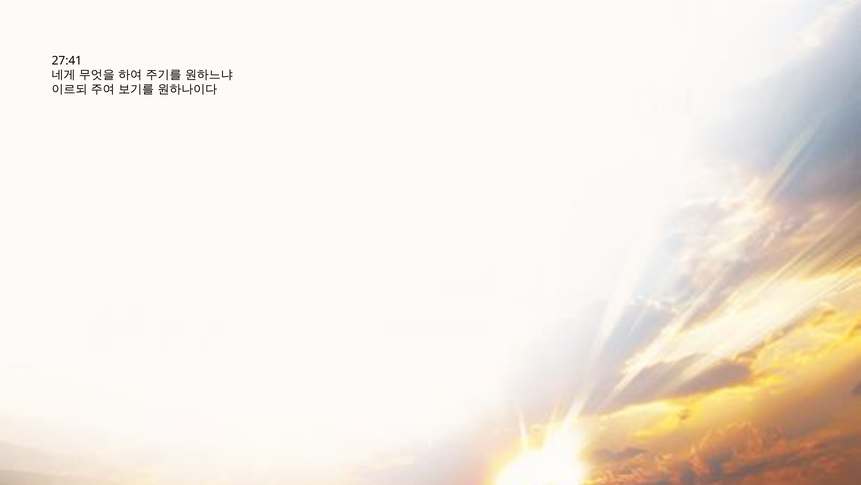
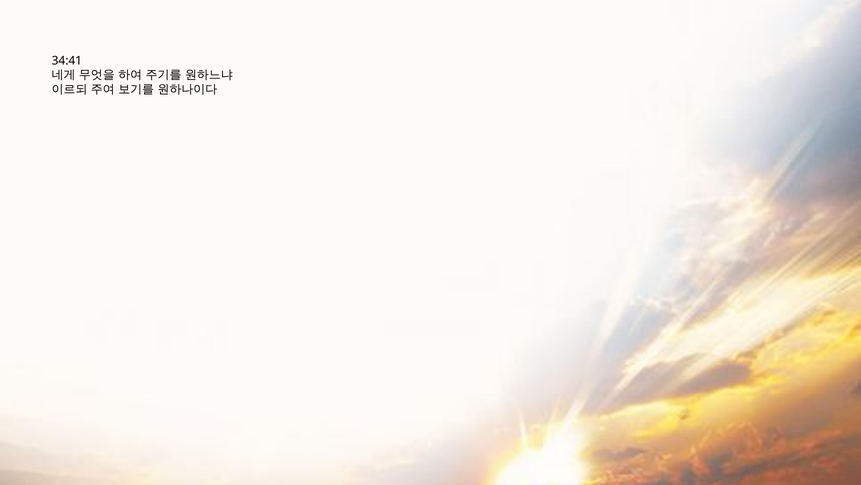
27:41: 27:41 -> 34:41
